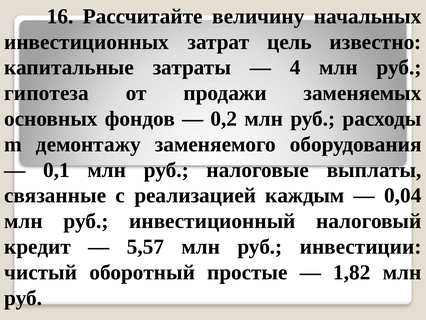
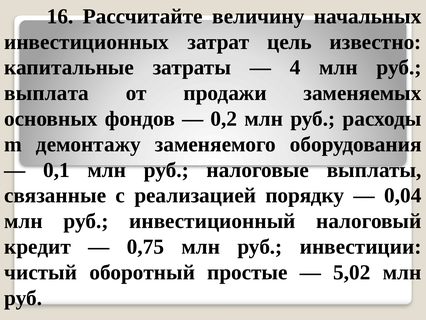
гипотеза: гипотеза -> выплата
каждым: каждым -> порядку
5,57: 5,57 -> 0,75
1,82: 1,82 -> 5,02
